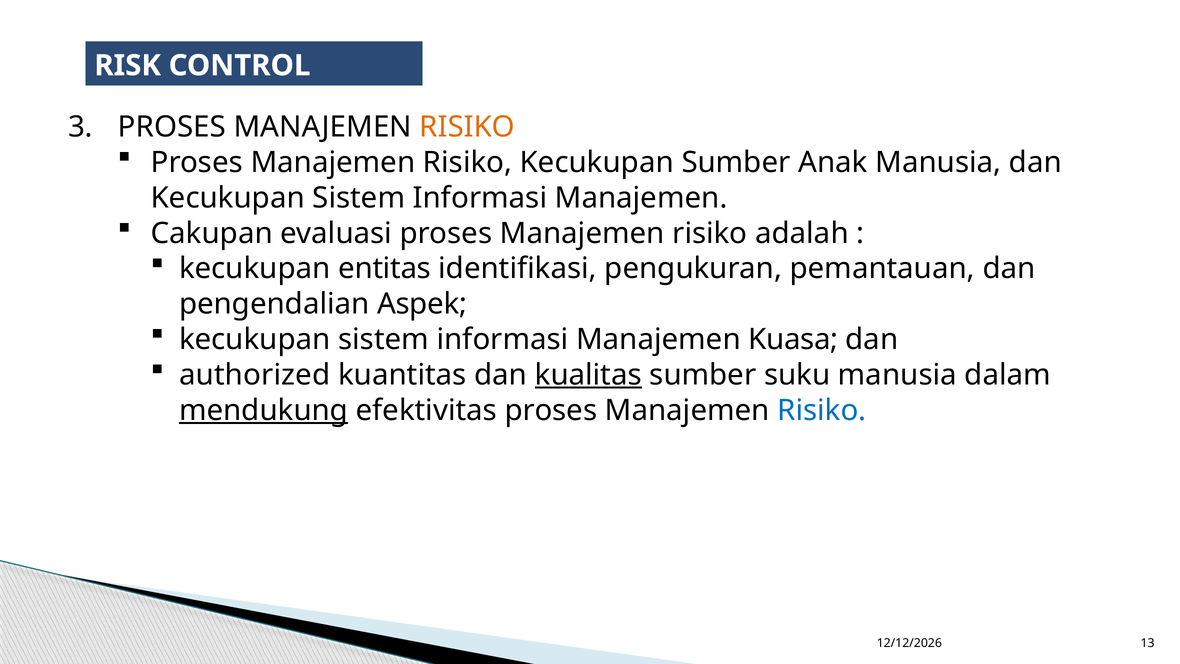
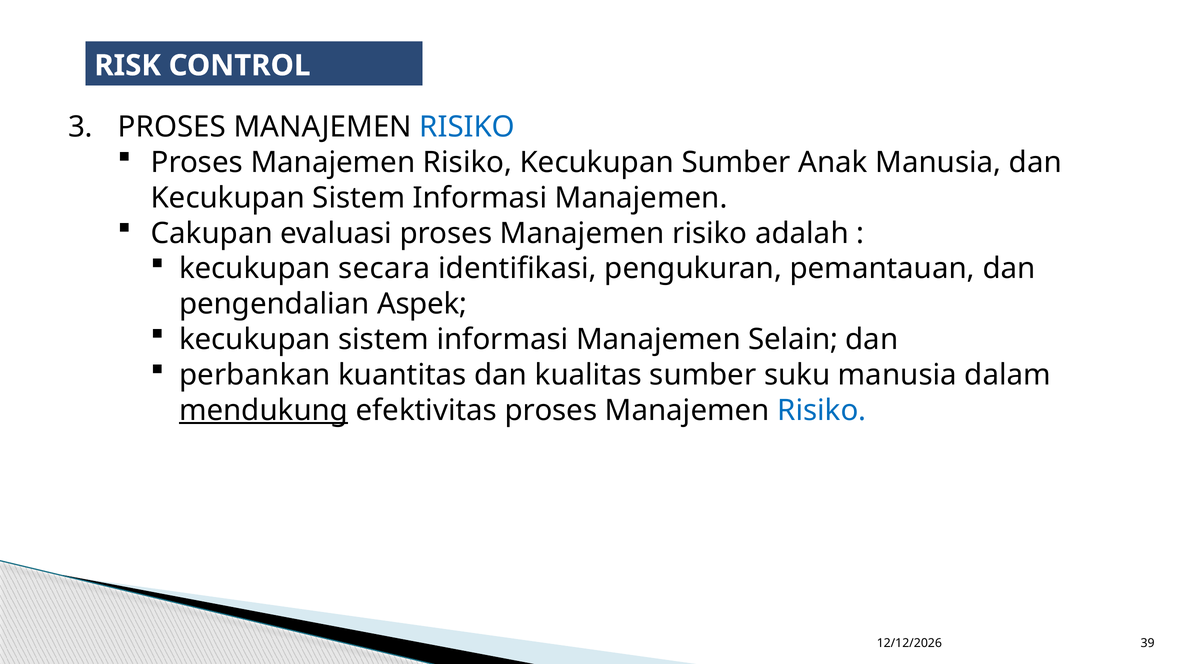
RISIKO at (467, 127) colour: orange -> blue
entitas: entitas -> secara
Kuasa: Kuasa -> Selain
authorized: authorized -> perbankan
kualitas underline: present -> none
13: 13 -> 39
